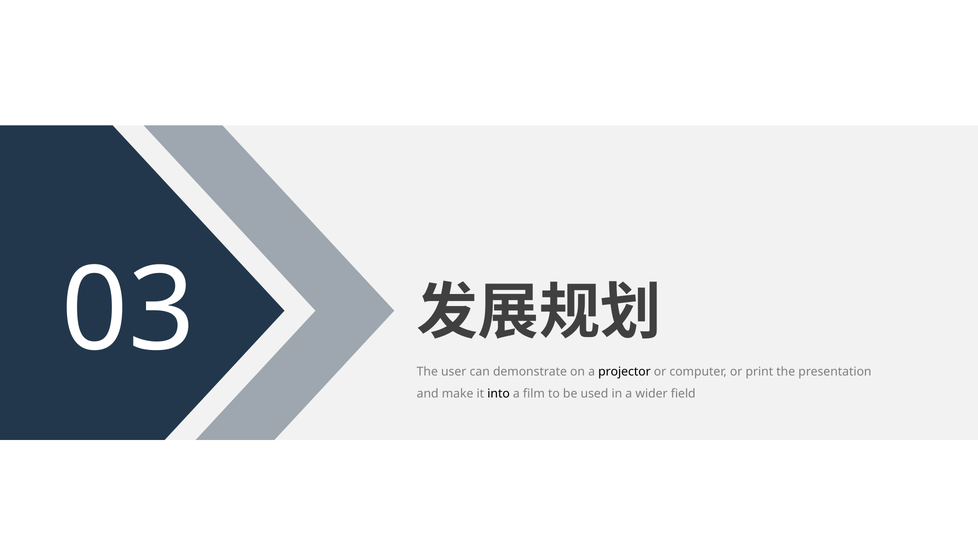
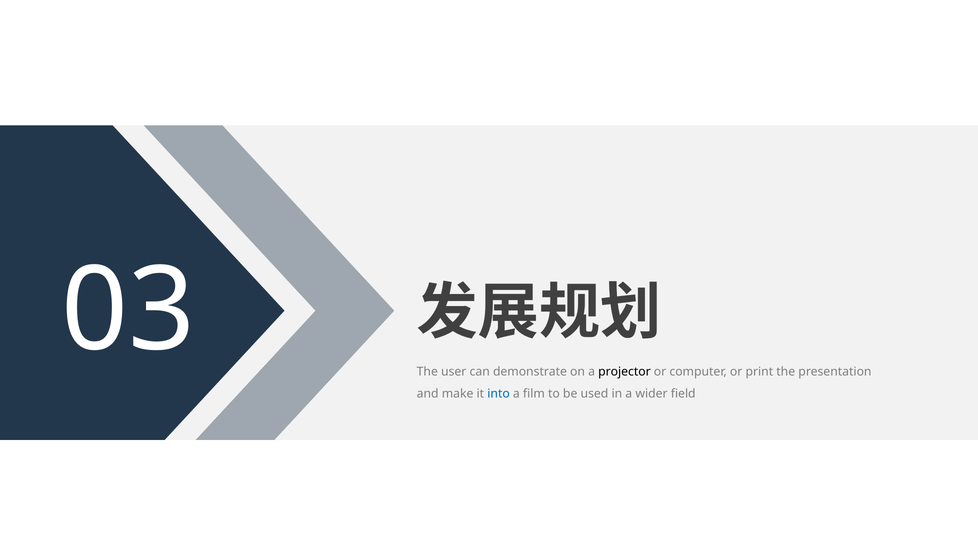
into colour: black -> blue
